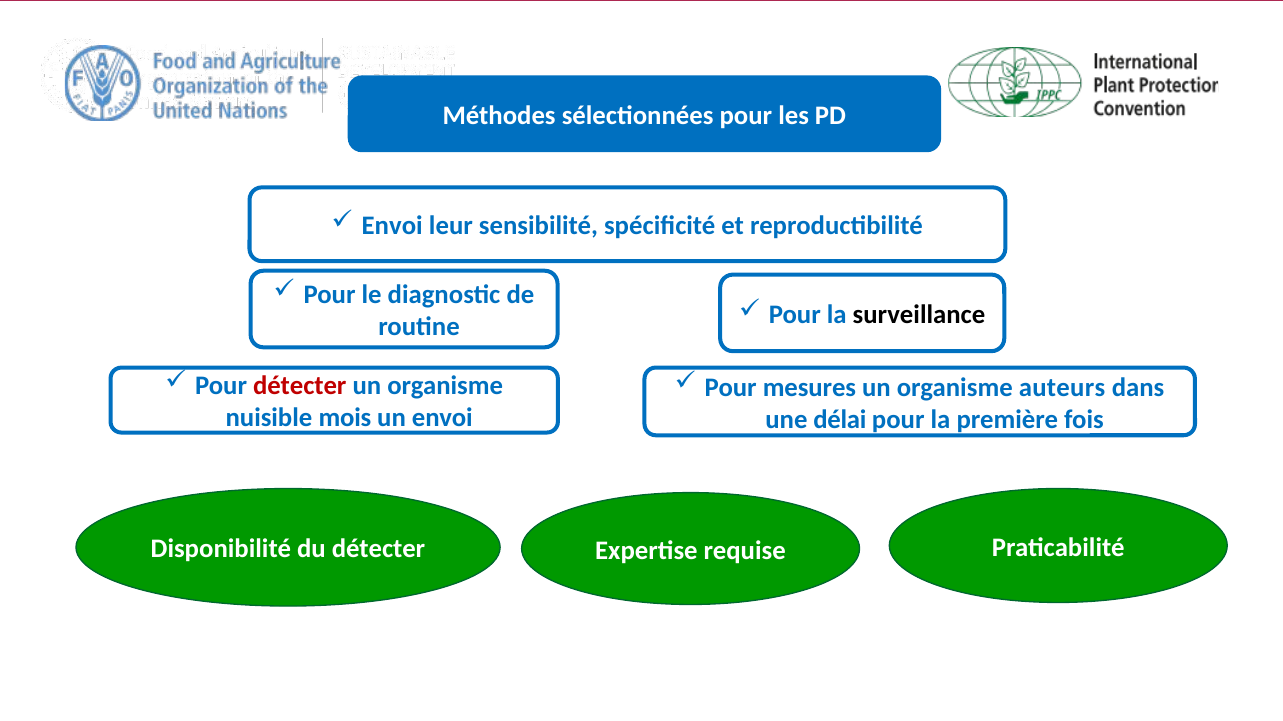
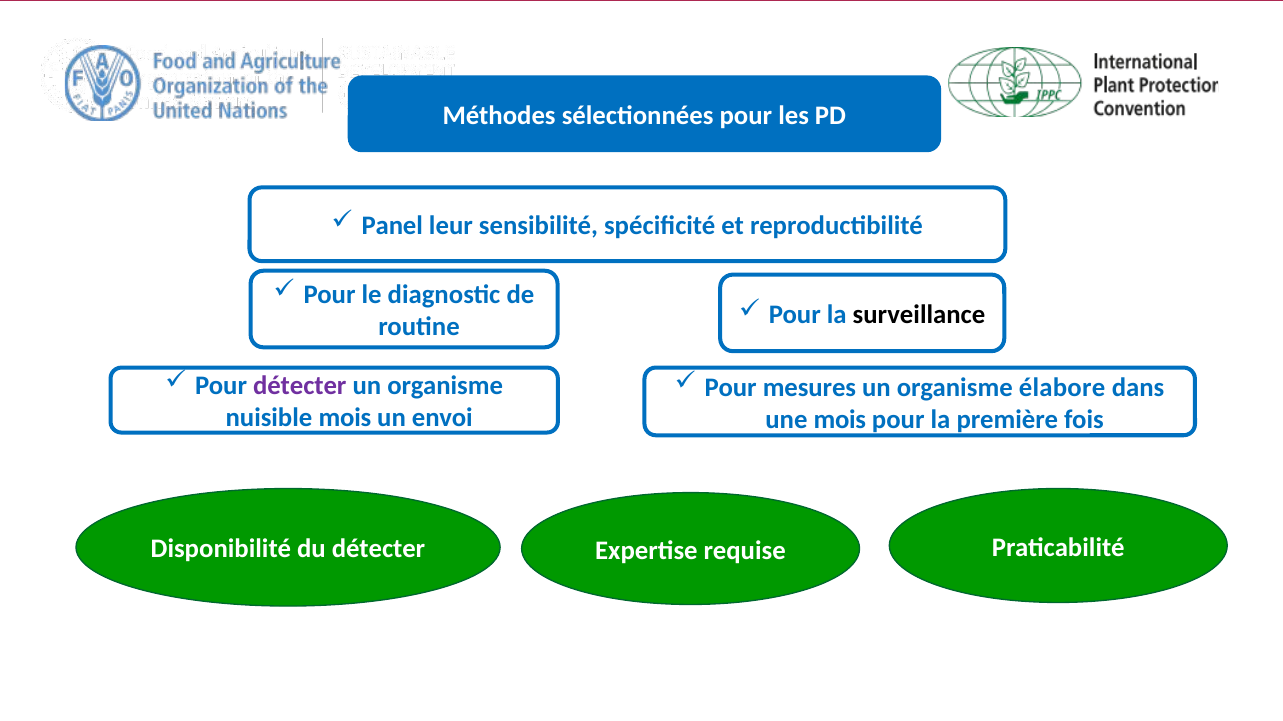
Envoi at (392, 226): Envoi -> Panel
détecter at (300, 386) colour: red -> purple
auteurs: auteurs -> élabore
une délai: délai -> mois
